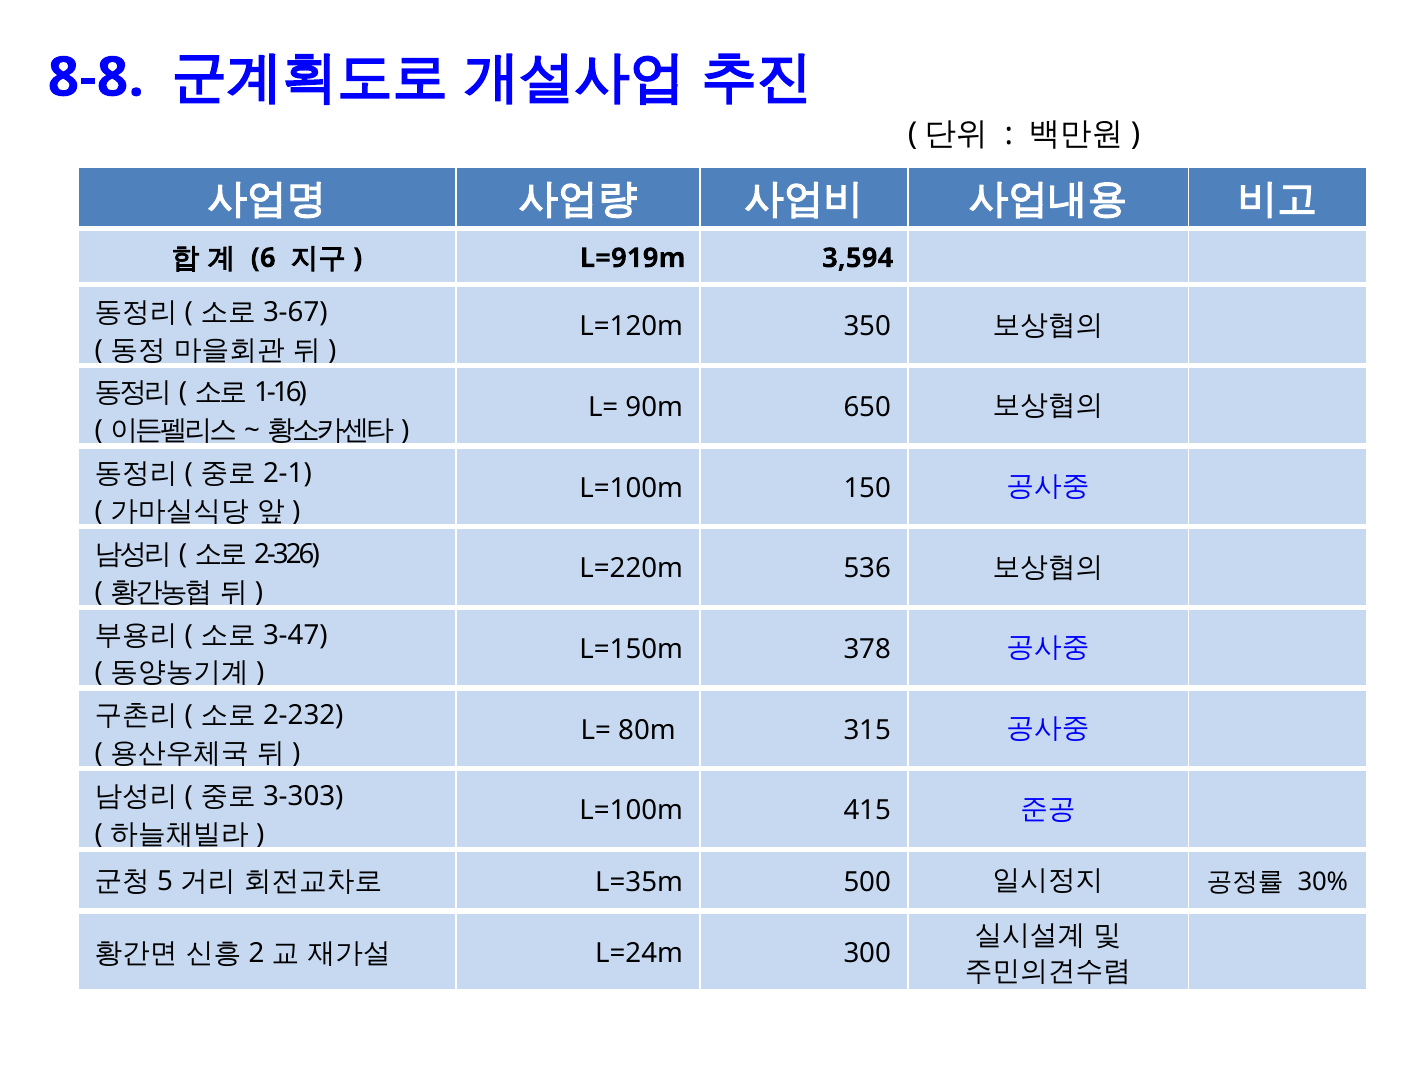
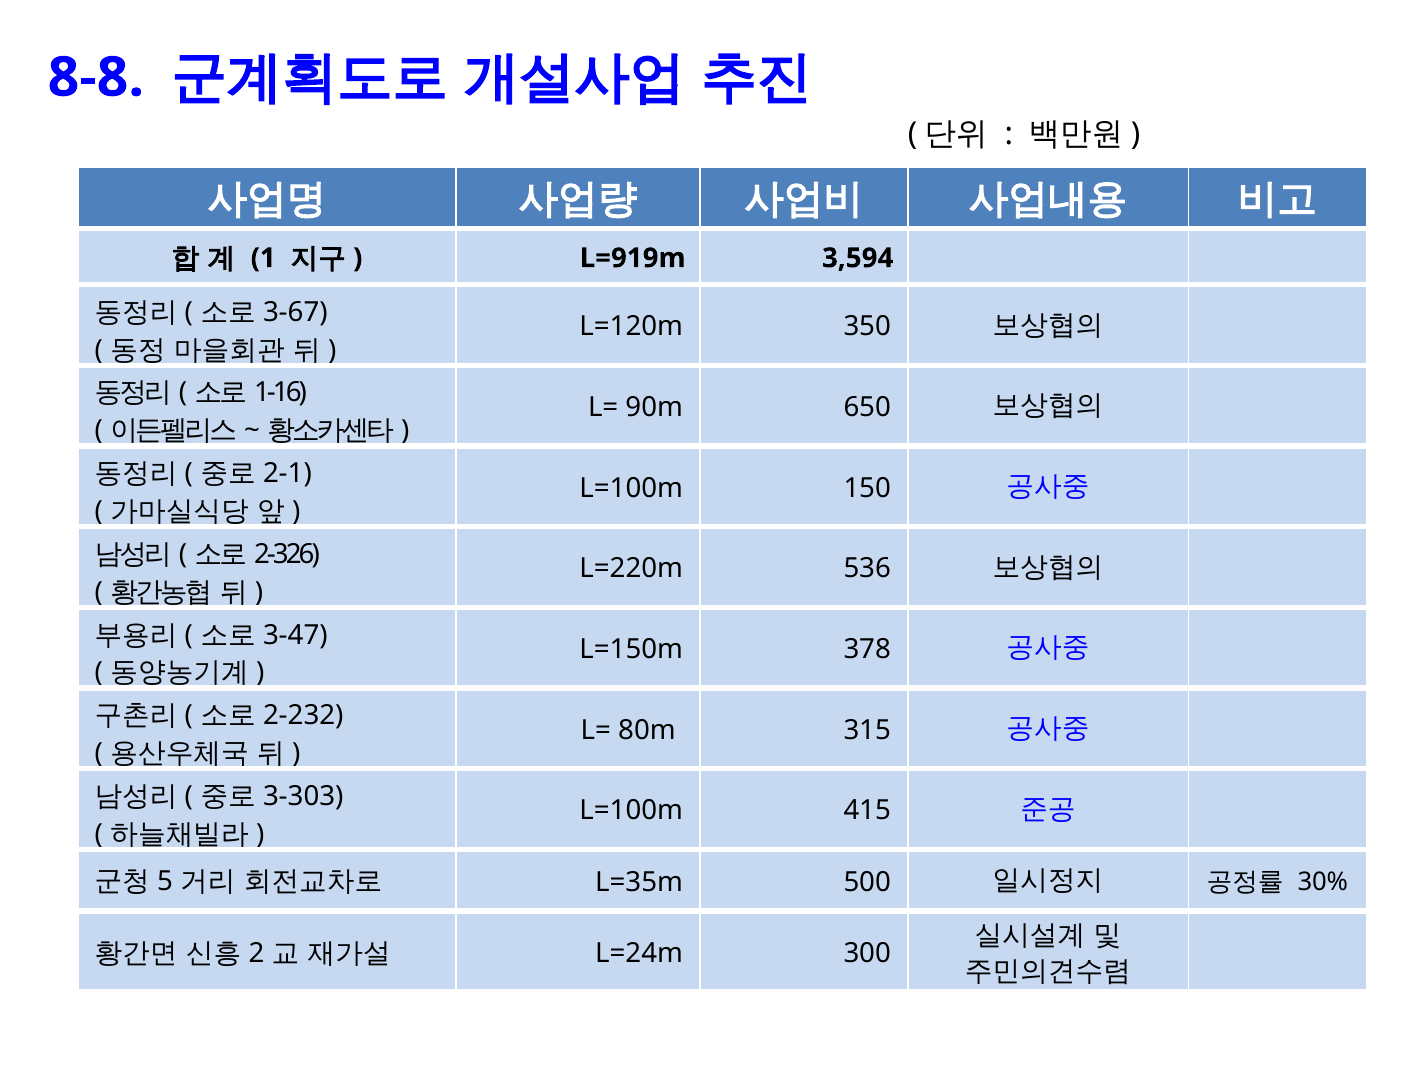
6: 6 -> 1
